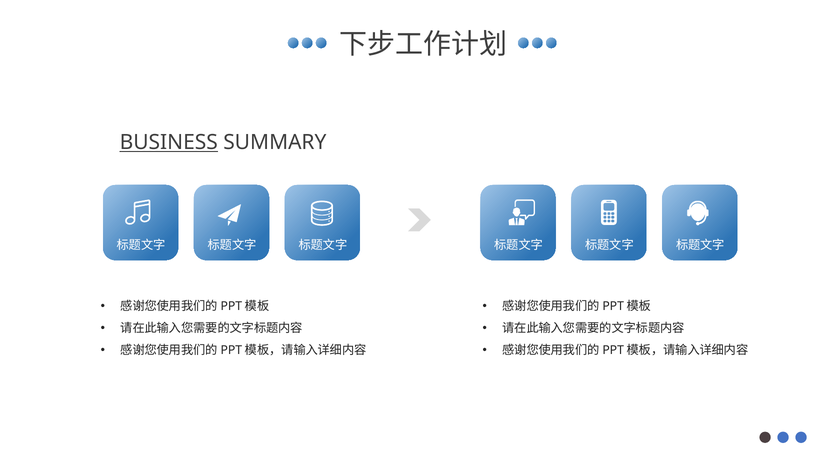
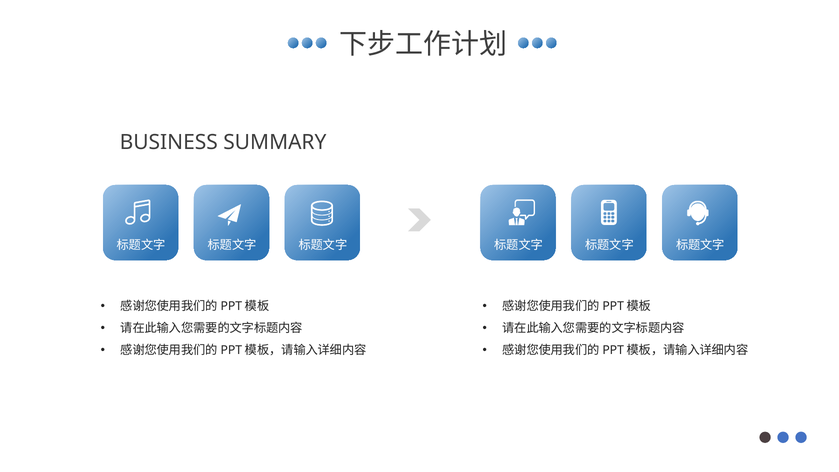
BUSINESS underline: present -> none
